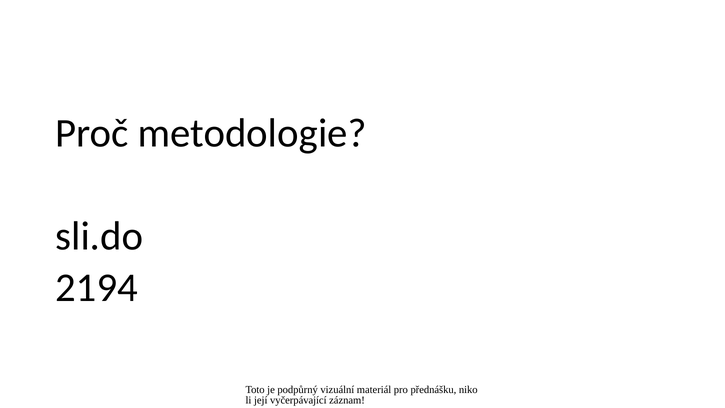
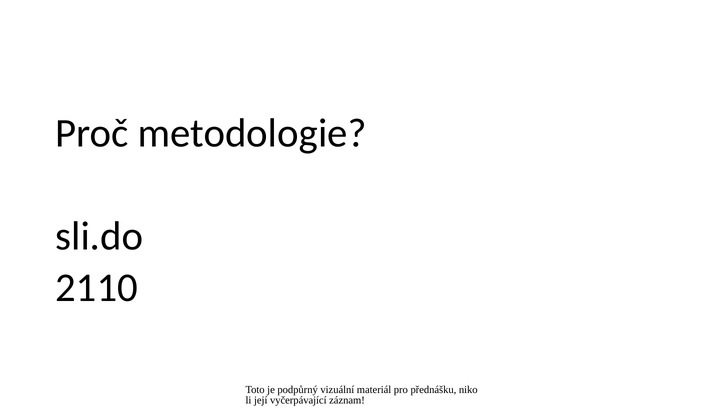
2194: 2194 -> 2110
